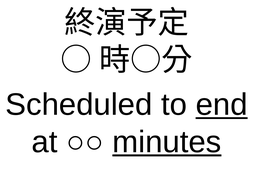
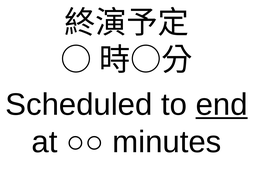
minutes underline: present -> none
